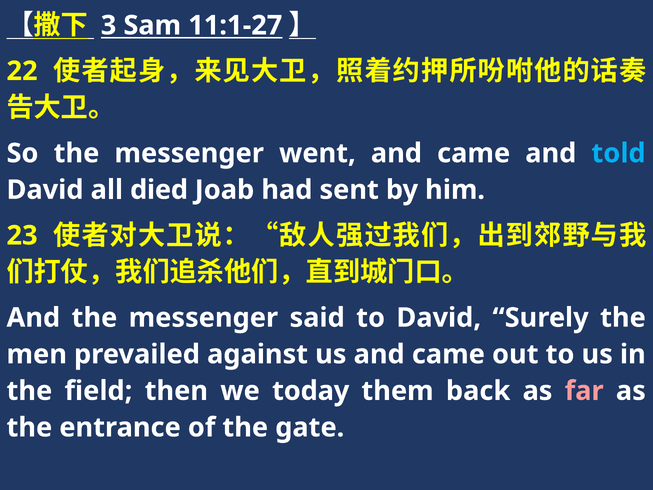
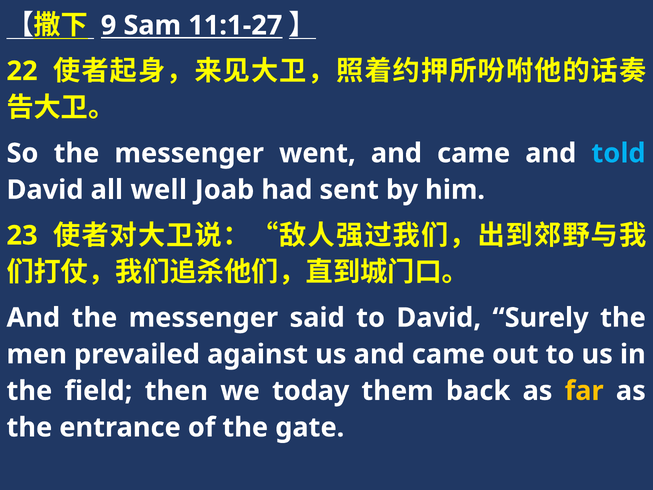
3: 3 -> 9
died: died -> well
far colour: pink -> yellow
